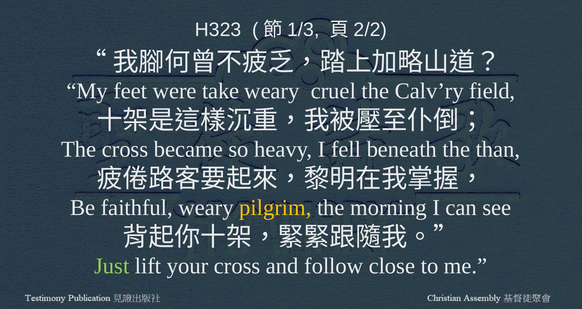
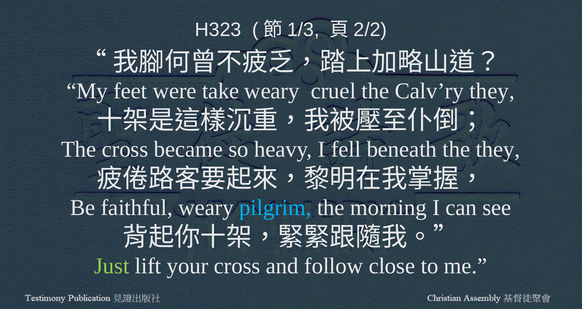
Calv’ry field: field -> they
the than: than -> they
pilgrim colour: yellow -> light blue
